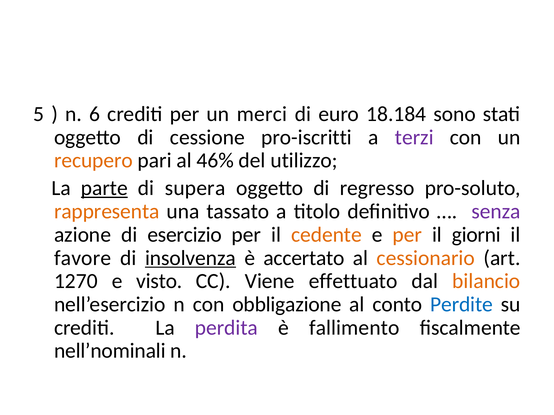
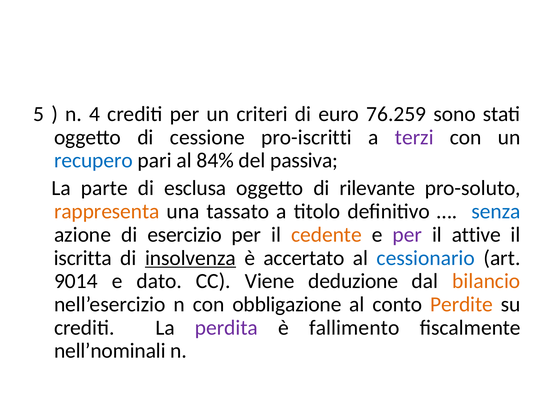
6: 6 -> 4
merci: merci -> criteri
18.184: 18.184 -> 76.259
recupero colour: orange -> blue
46%: 46% -> 84%
utilizzo: utilizzo -> passiva
parte underline: present -> none
supera: supera -> esclusa
regresso: regresso -> rilevante
senza colour: purple -> blue
per at (407, 235) colour: orange -> purple
giorni: giorni -> attive
favore: favore -> iscritta
cessionario colour: orange -> blue
1270: 1270 -> 9014
visto: visto -> dato
effettuato: effettuato -> deduzione
Perdite colour: blue -> orange
